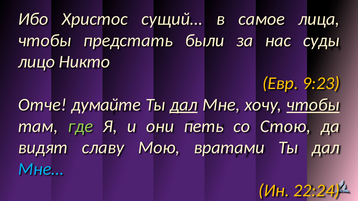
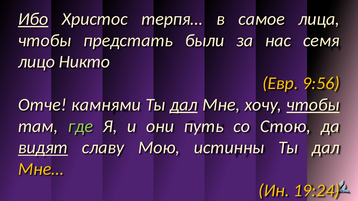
Ибо underline: none -> present
сущий…: сущий… -> терпя…
суды: суды -> семя
9:23: 9:23 -> 9:56
думайте: думайте -> камнями
петь: петь -> путь
видят underline: none -> present
вратами: вратами -> истинны
Мне… colour: light blue -> yellow
22:24: 22:24 -> 19:24
